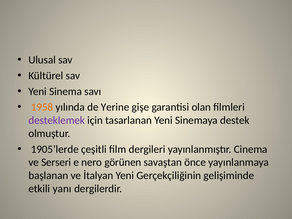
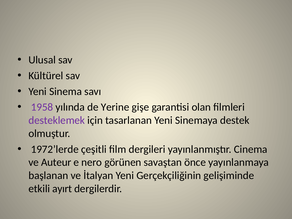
1958 colour: orange -> purple
1905’lerde: 1905’lerde -> 1972’lerde
Serseri: Serseri -> Auteur
yanı: yanı -> ayırt
